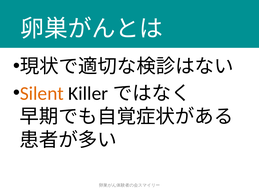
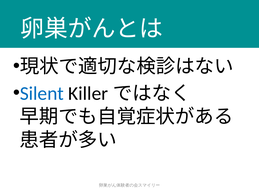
Silent colour: orange -> blue
